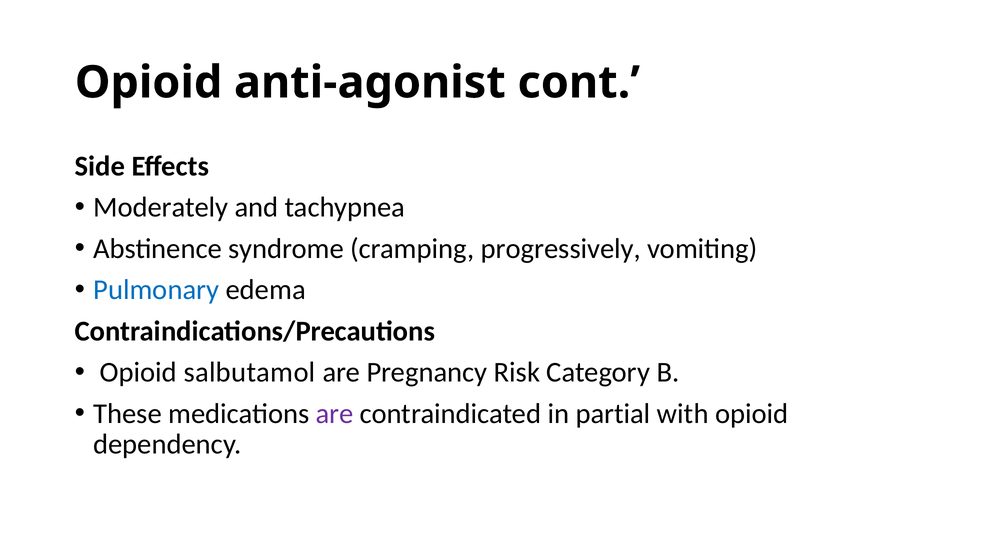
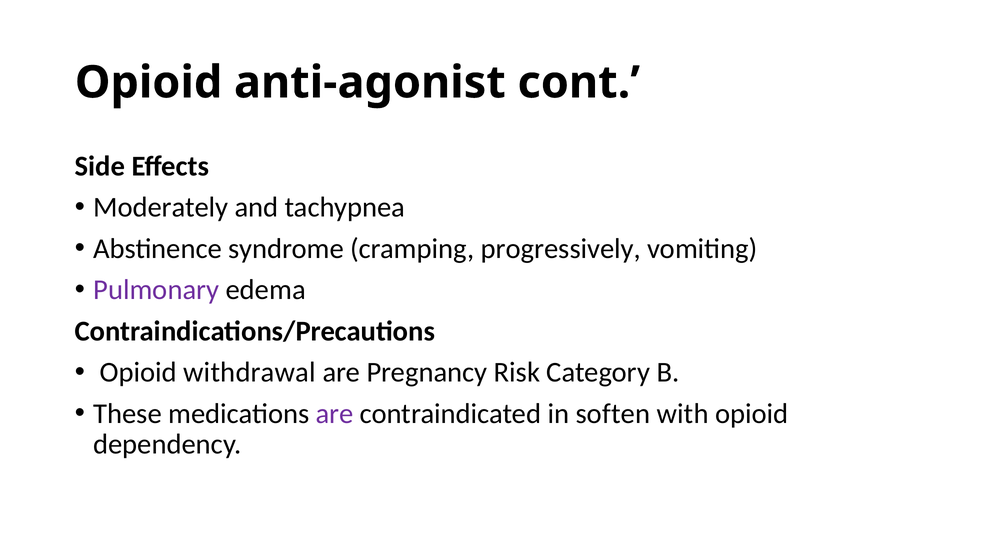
Pulmonary colour: blue -> purple
salbutamol: salbutamol -> withdrawal
partial: partial -> soften
